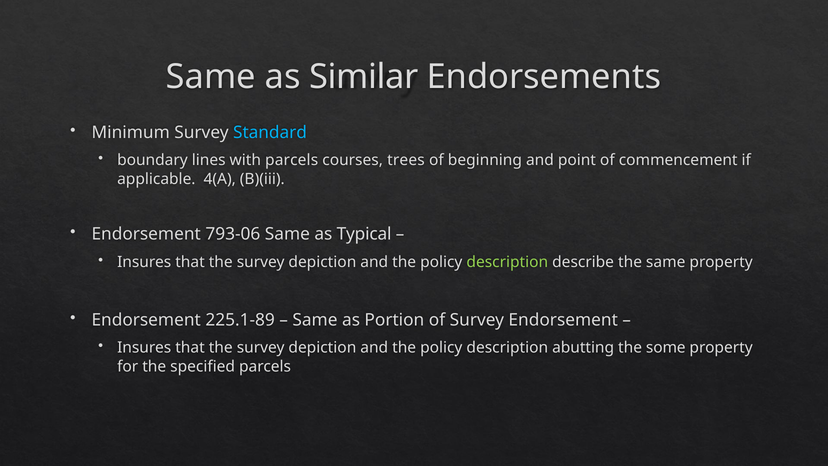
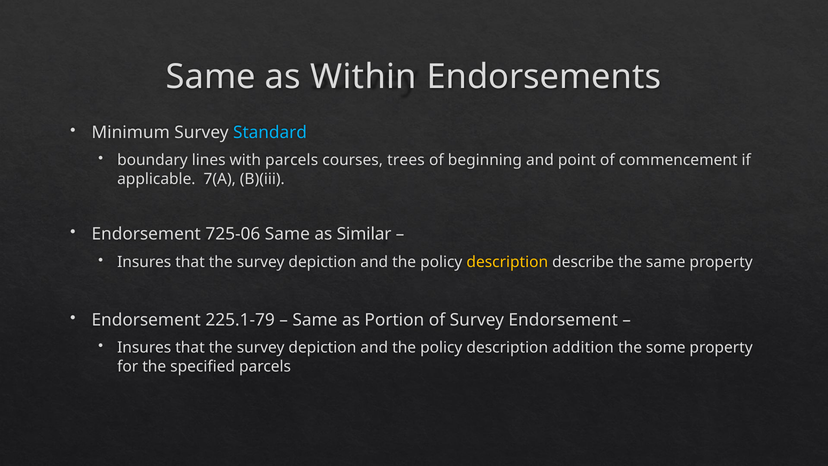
Similar: Similar -> Within
4(A: 4(A -> 7(A
793-06: 793-06 -> 725-06
Typical: Typical -> Similar
description at (507, 262) colour: light green -> yellow
225.1-89: 225.1-89 -> 225.1-79
abutting: abutting -> addition
